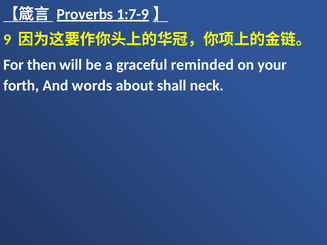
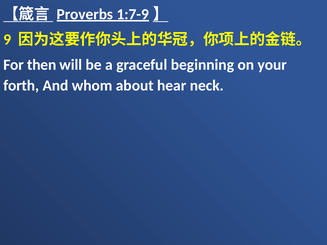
reminded: reminded -> beginning
words: words -> whom
shall: shall -> hear
